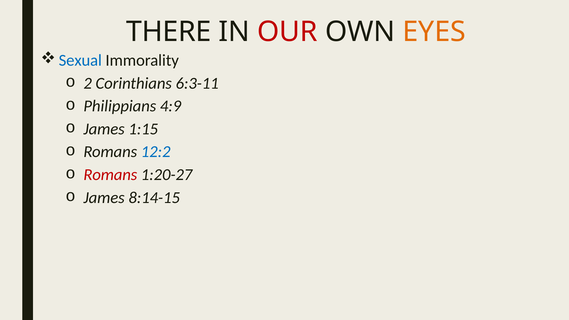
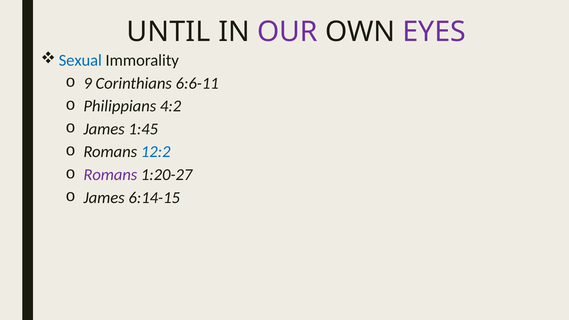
THERE: THERE -> UNTIL
OUR colour: red -> purple
EYES colour: orange -> purple
2: 2 -> 9
6:3-11: 6:3-11 -> 6:6-11
4:9: 4:9 -> 4:2
1:15: 1:15 -> 1:45
Romans at (110, 175) colour: red -> purple
8:14-15: 8:14-15 -> 6:14-15
